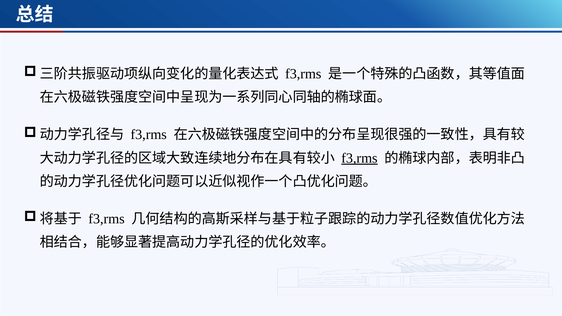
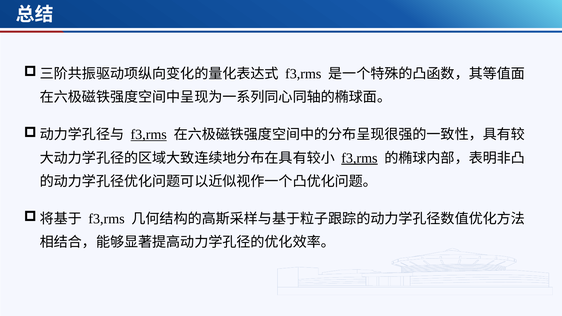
f3,rms at (149, 135) underline: none -> present
